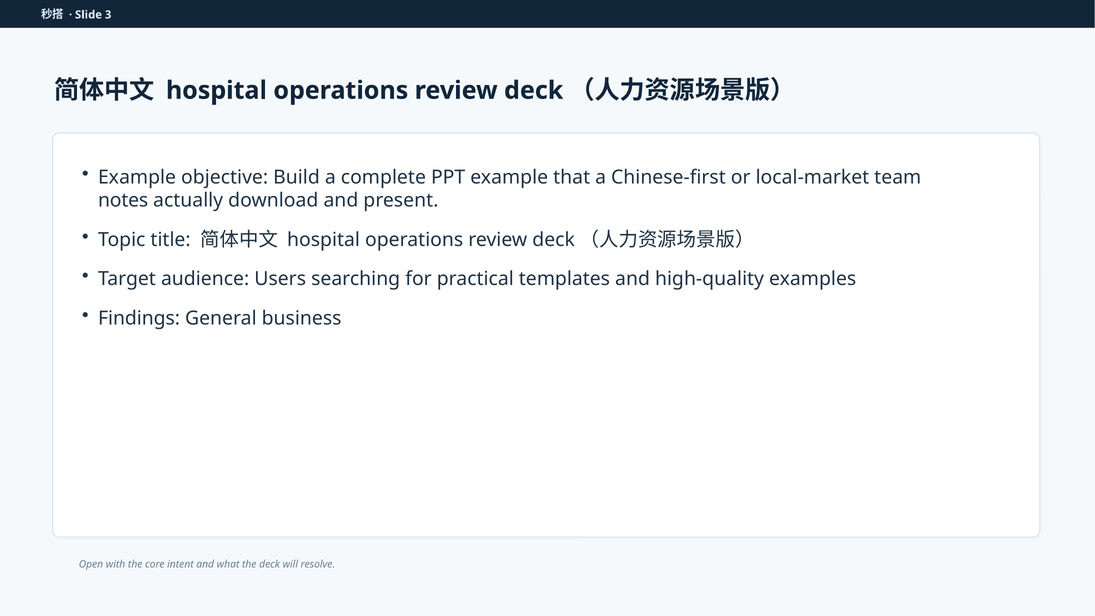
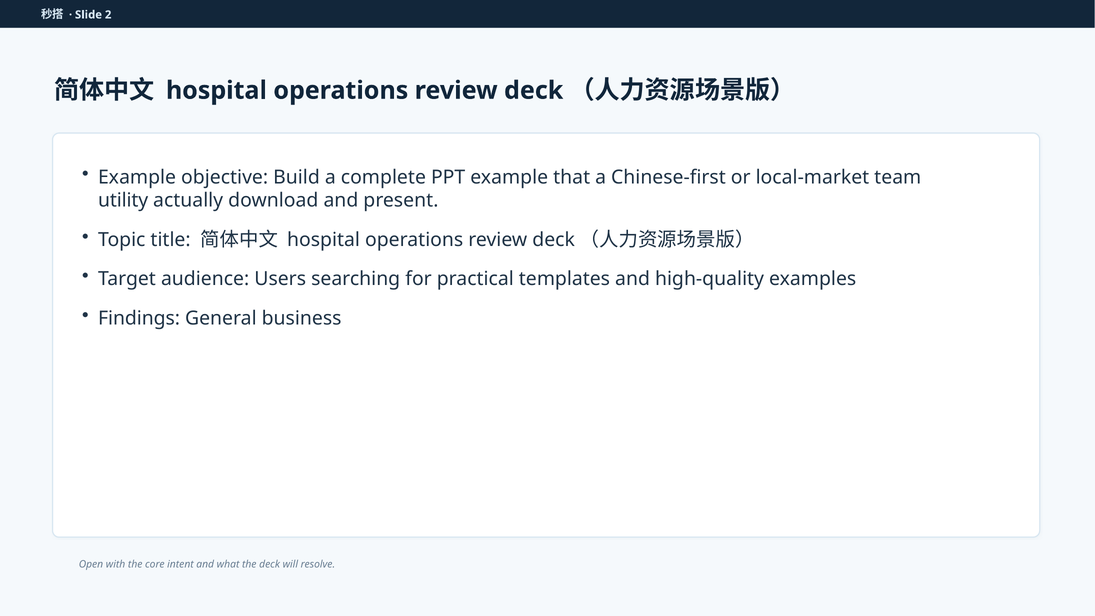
3: 3 -> 2
notes: notes -> utility
